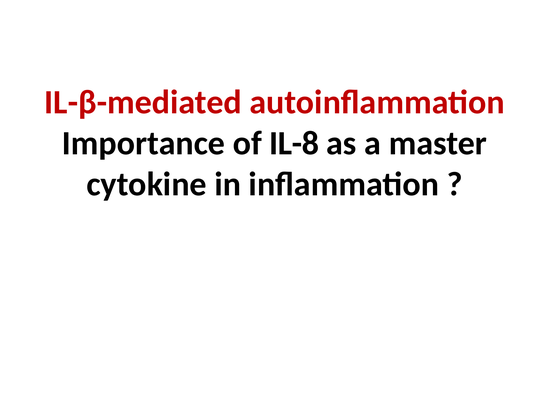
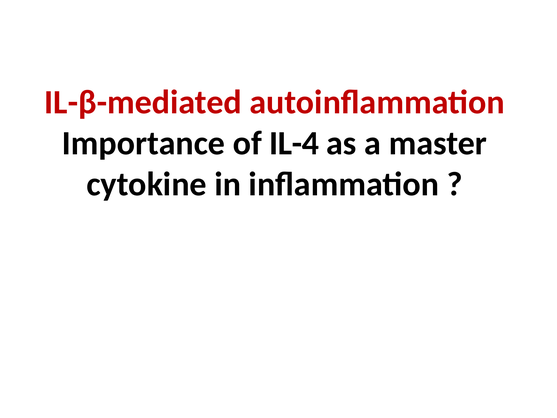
IL-8: IL-8 -> IL-4
